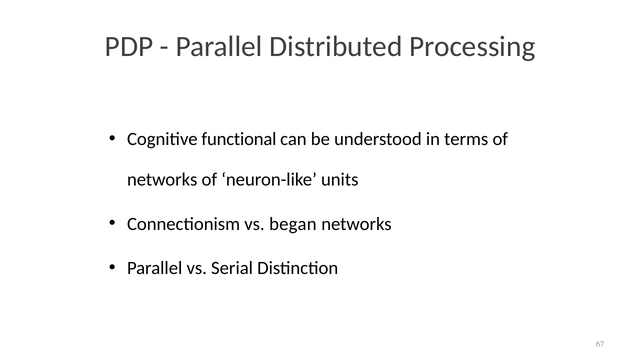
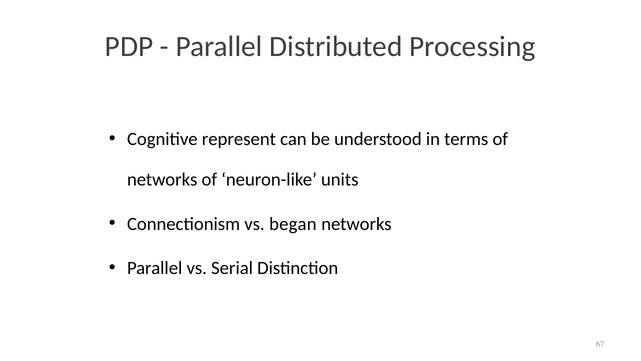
functional: functional -> represent
